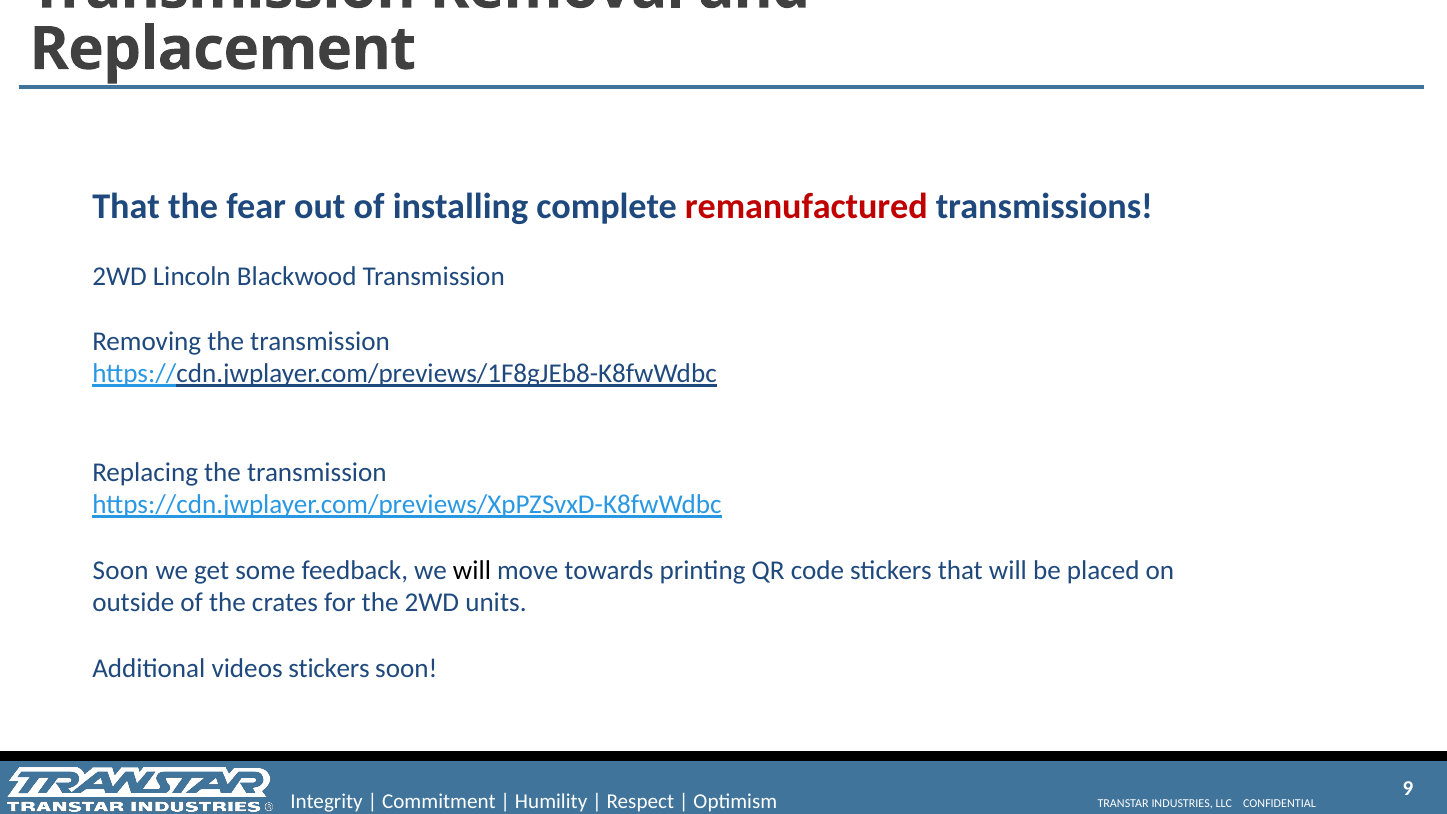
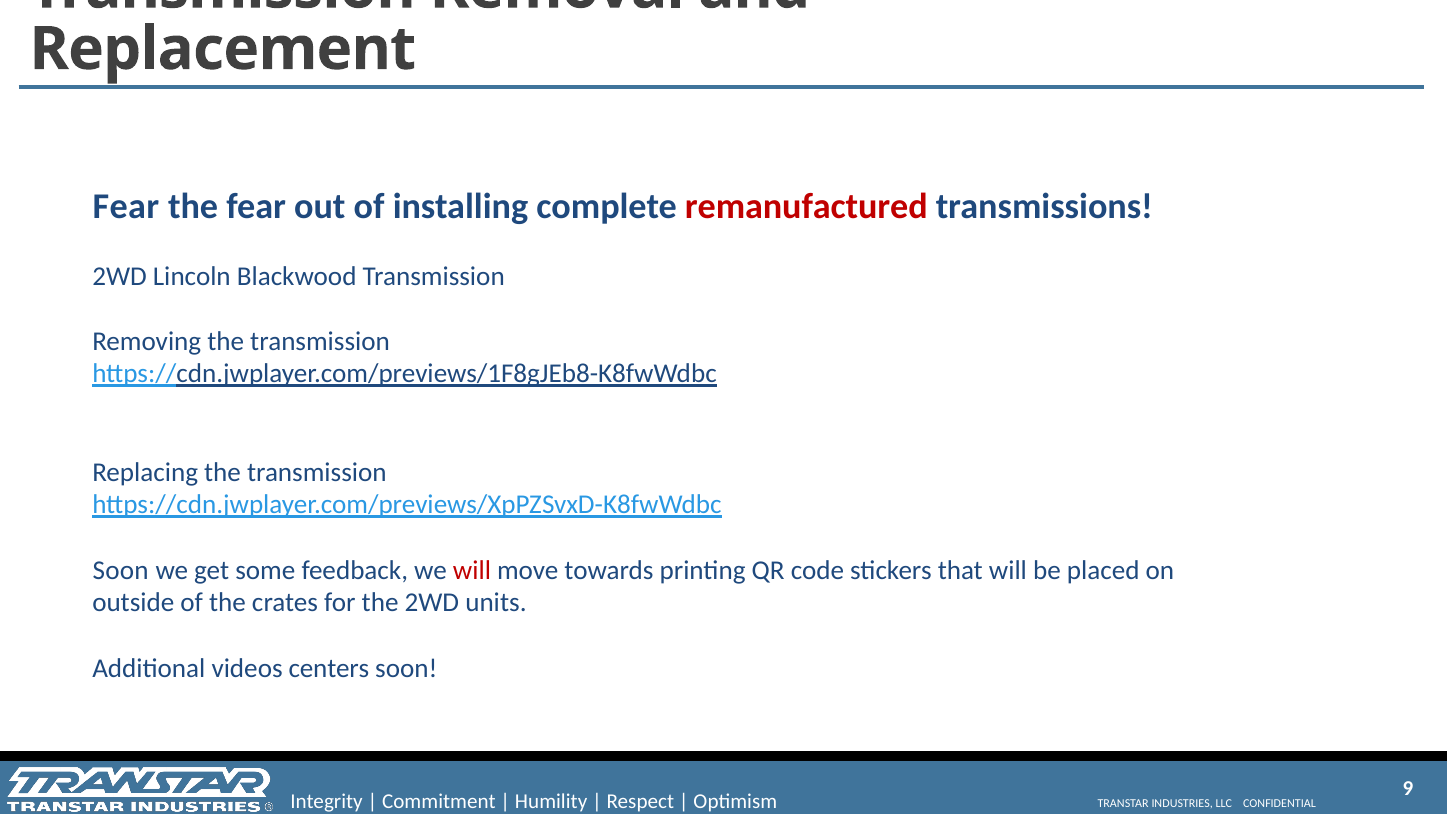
That at (126, 206): That -> Fear
will at (472, 570) colour: black -> red
videos stickers: stickers -> centers
